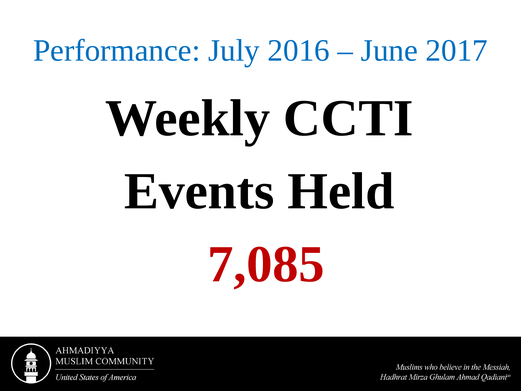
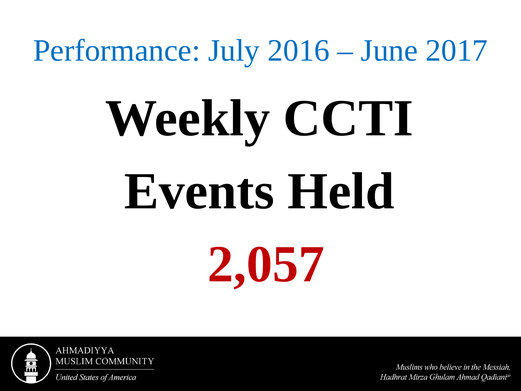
7,085: 7,085 -> 2,057
